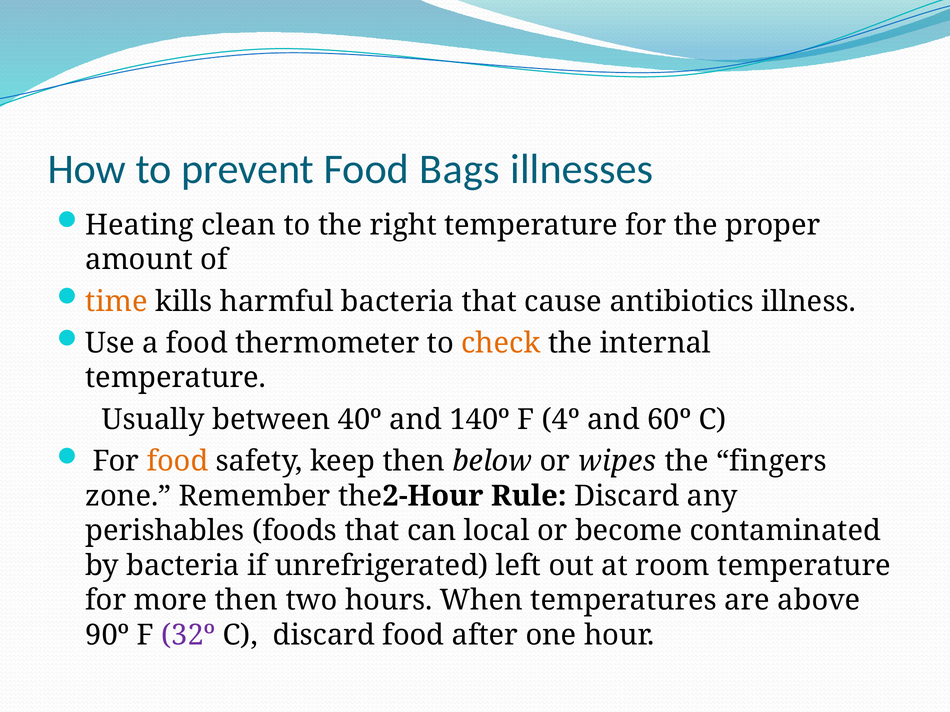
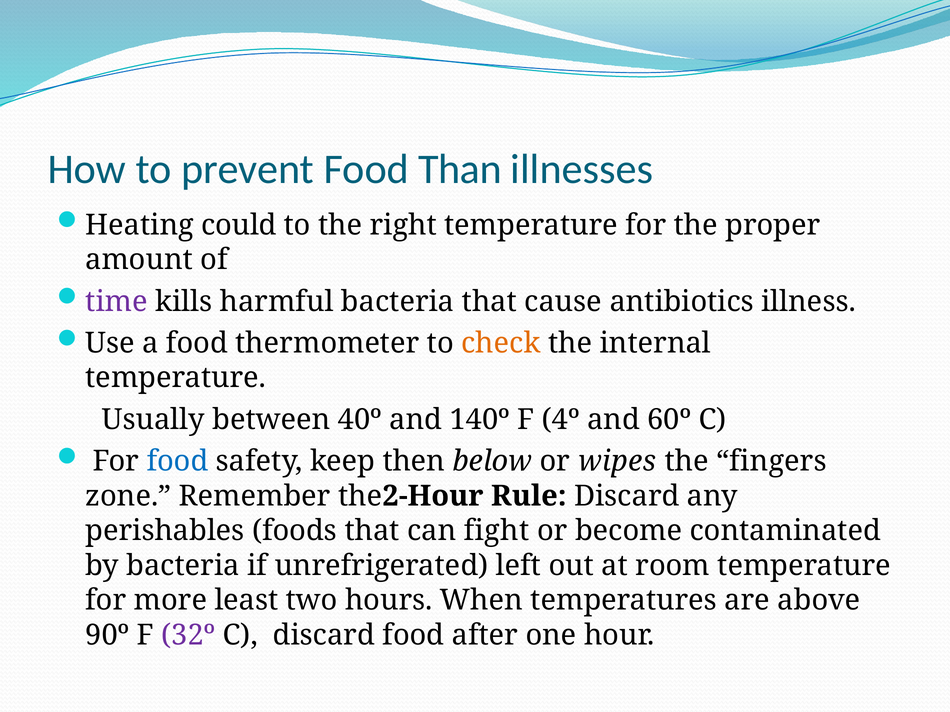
Bags: Bags -> Than
clean: clean -> could
time colour: orange -> purple
food at (178, 461) colour: orange -> blue
local: local -> fight
more then: then -> least
